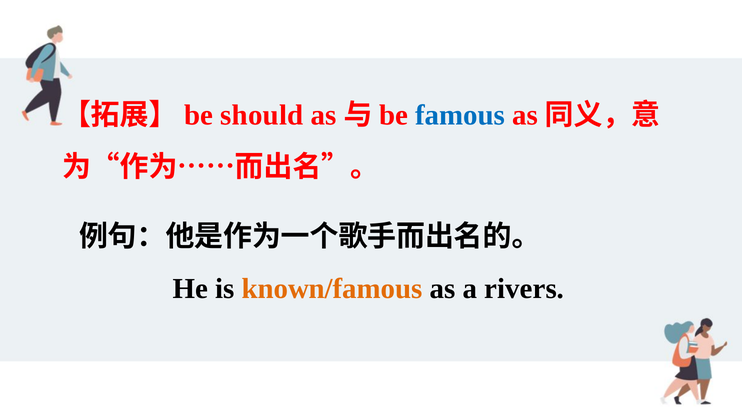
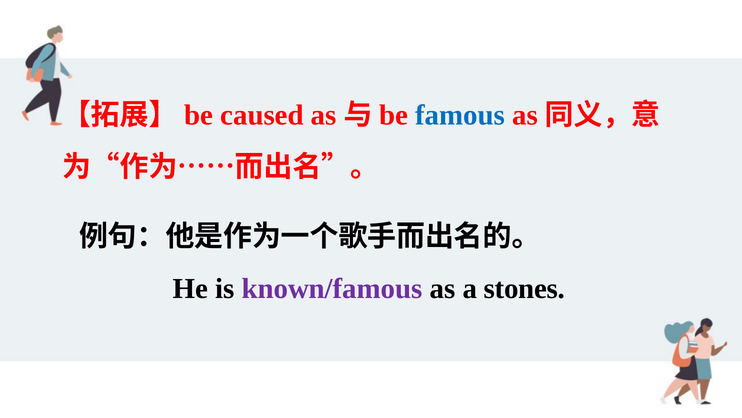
should: should -> caused
known/famous colour: orange -> purple
rivers: rivers -> stones
